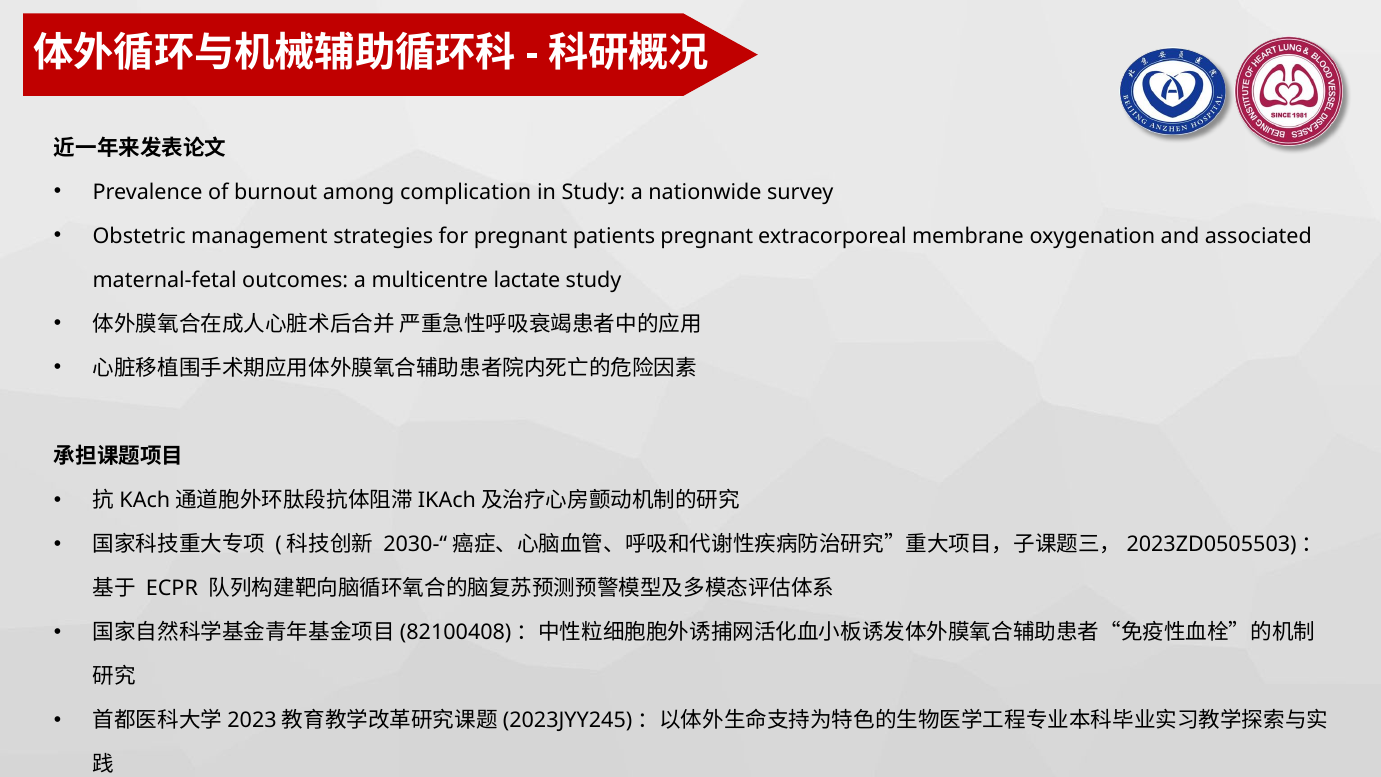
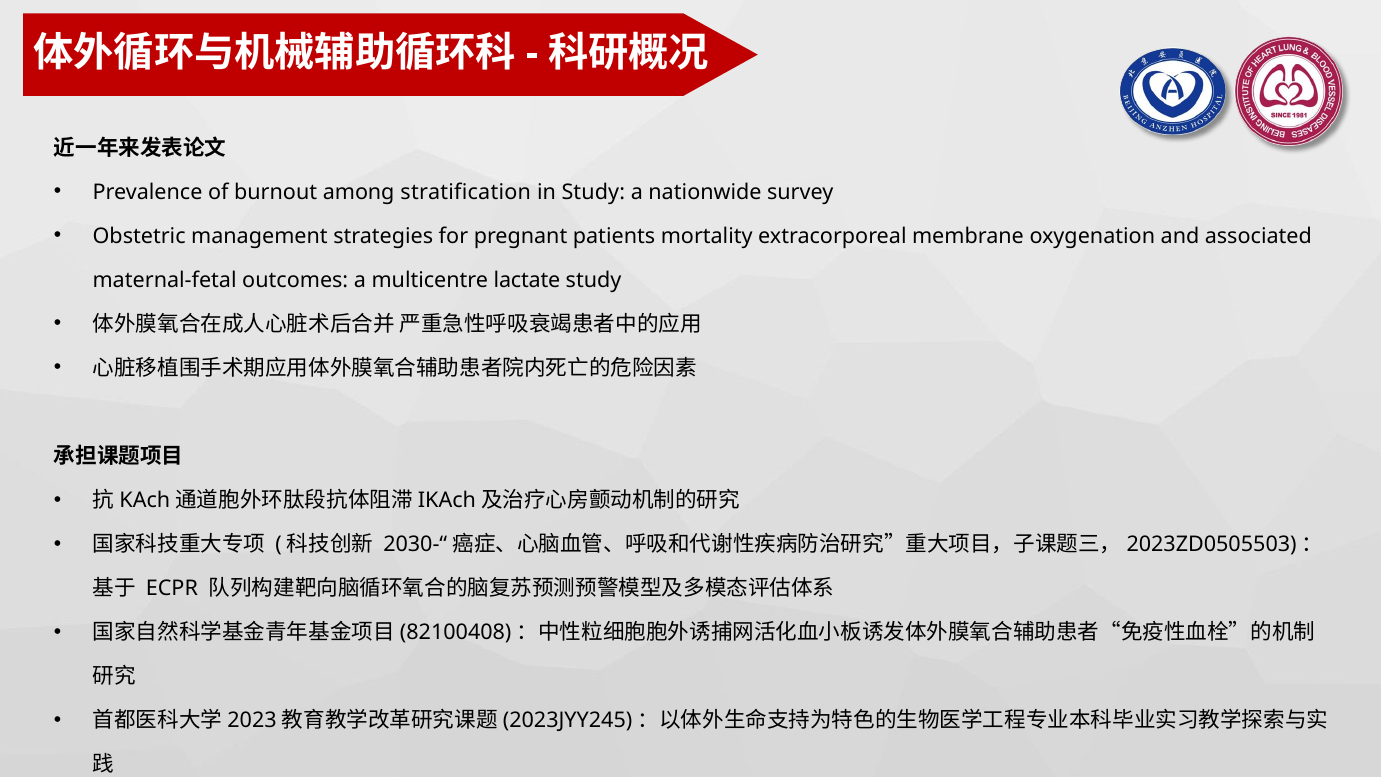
complication: complication -> stratification
patients pregnant: pregnant -> mortality
